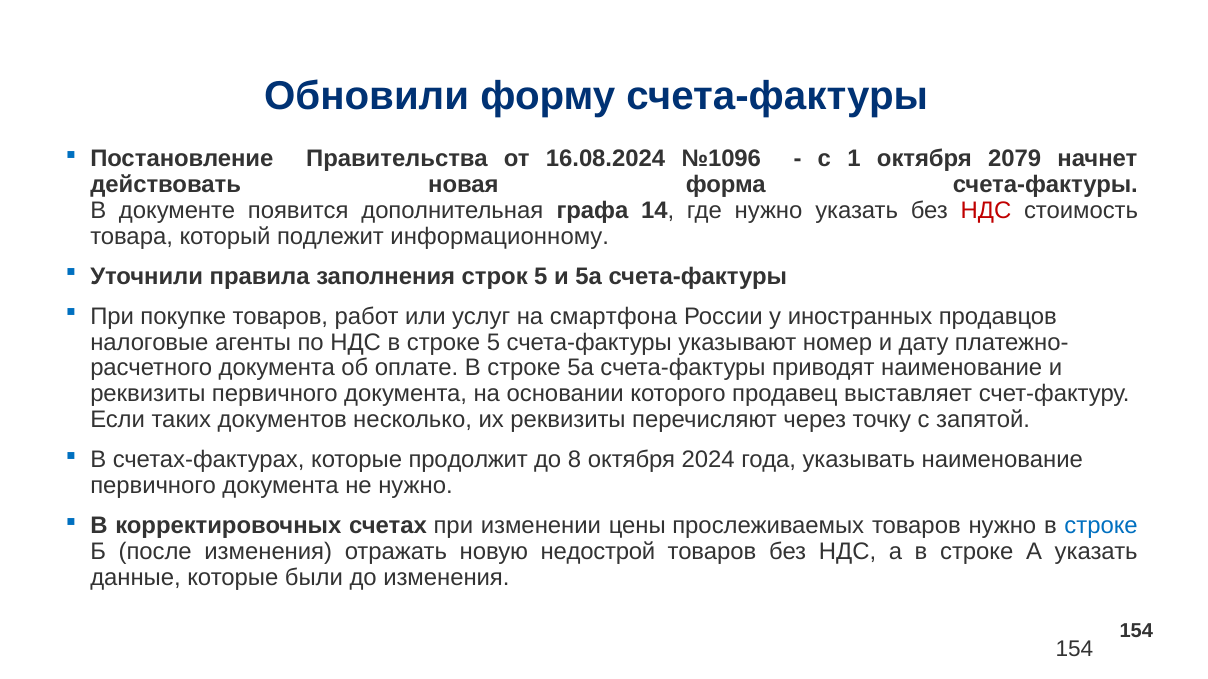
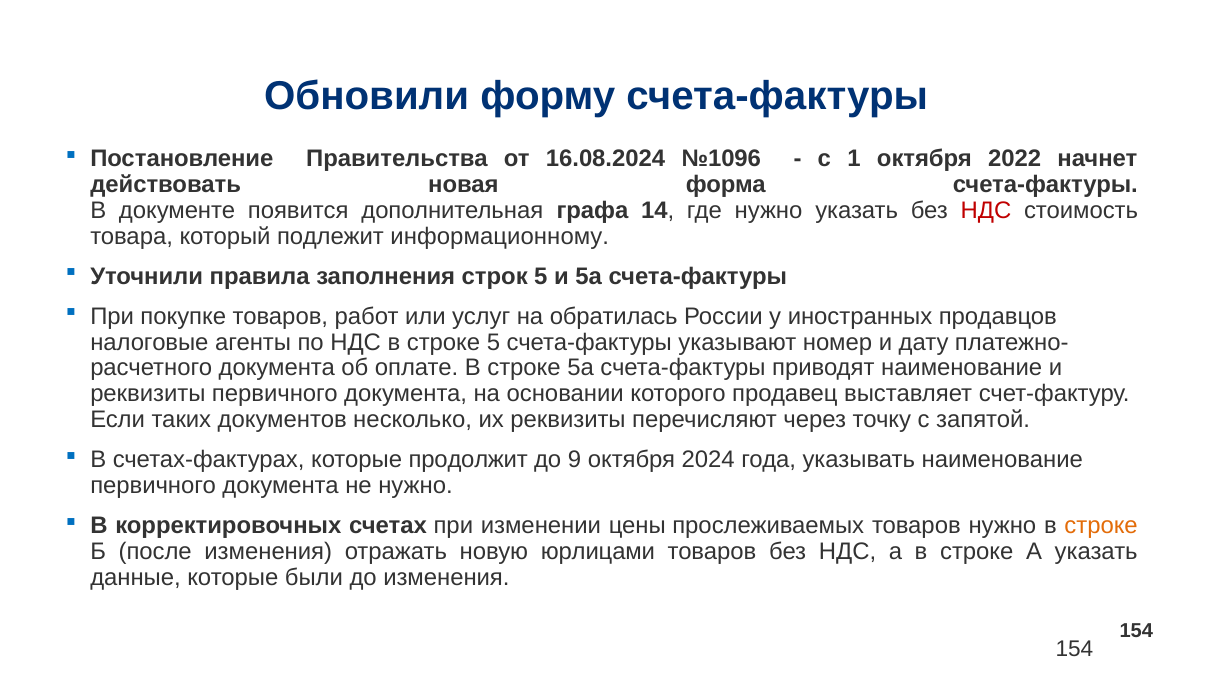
2079: 2079 -> 2022
смартфона: смартфона -> обратилась
8: 8 -> 9
строке at (1101, 526) colour: blue -> orange
недострой: недострой -> юрлицами
